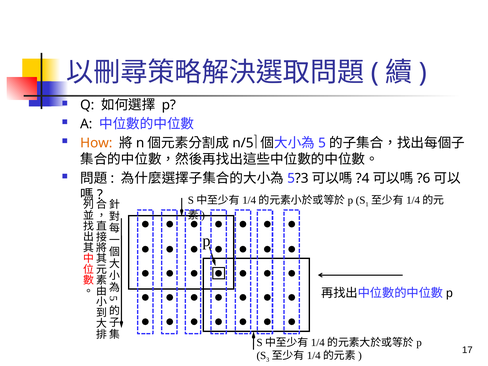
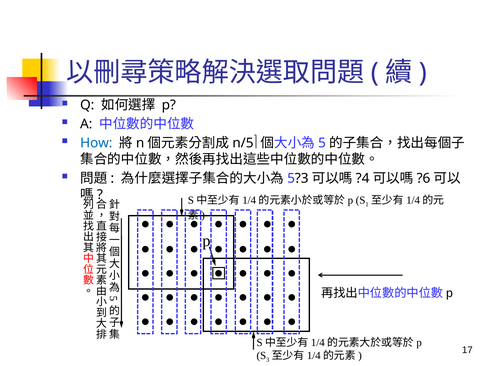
How colour: orange -> blue
